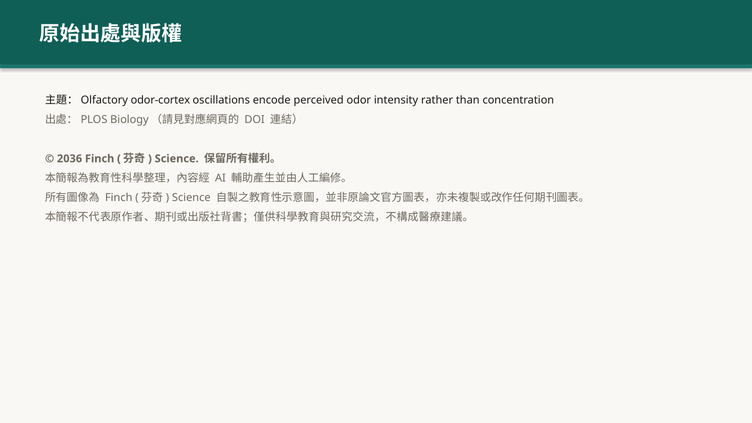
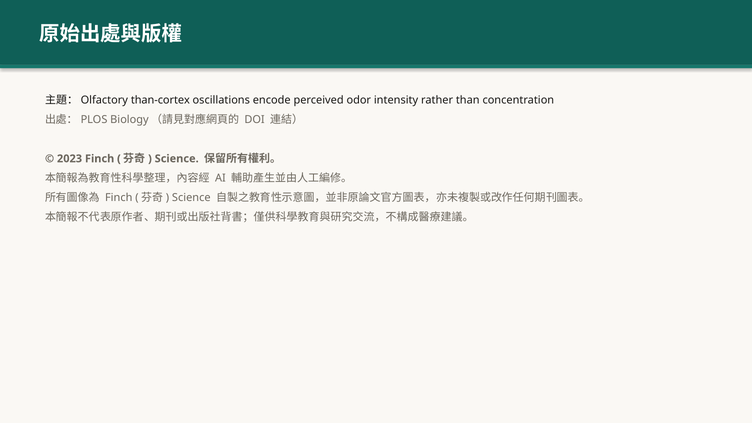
odor-cortex: odor-cortex -> than-cortex
2036: 2036 -> 2023
